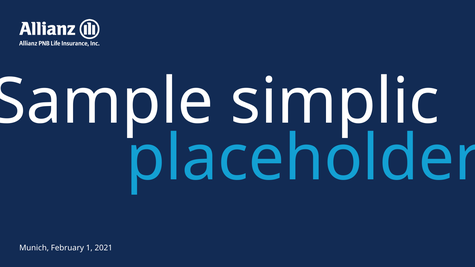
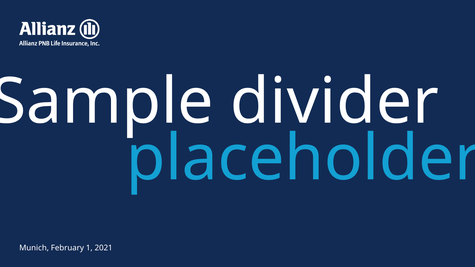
simplic: simplic -> divider
